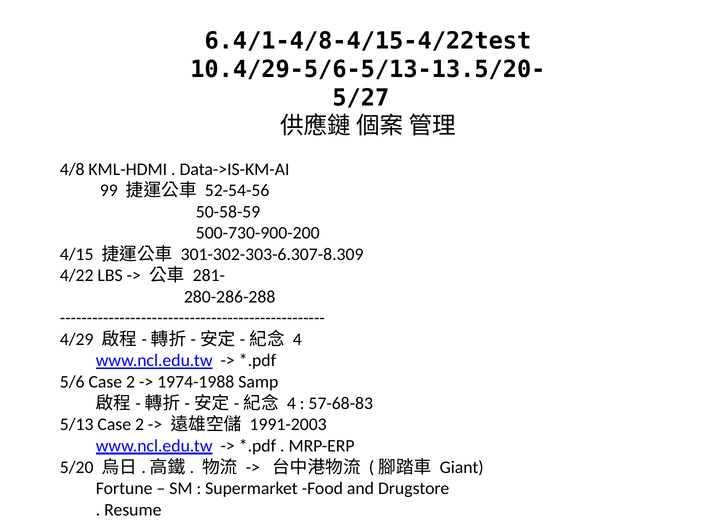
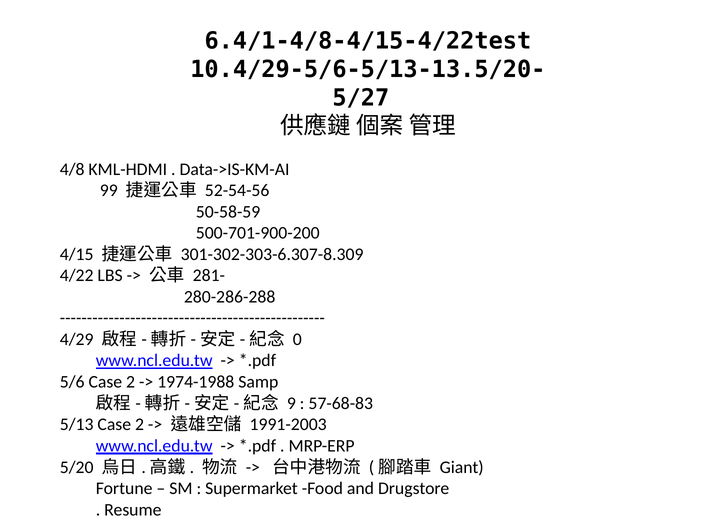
500-730-900-200: 500-730-900-200 -> 500-701-900-200
4 at (297, 339): 4 -> 0
4 at (291, 403): 4 -> 9
